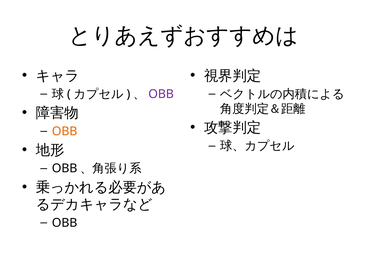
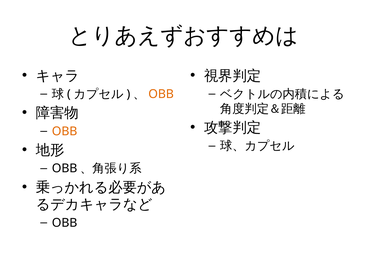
OBB at (161, 94) colour: purple -> orange
